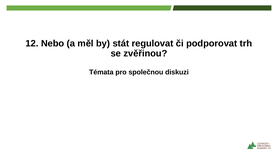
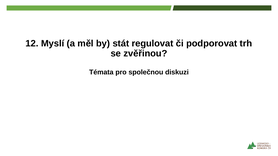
Nebo: Nebo -> Myslí
